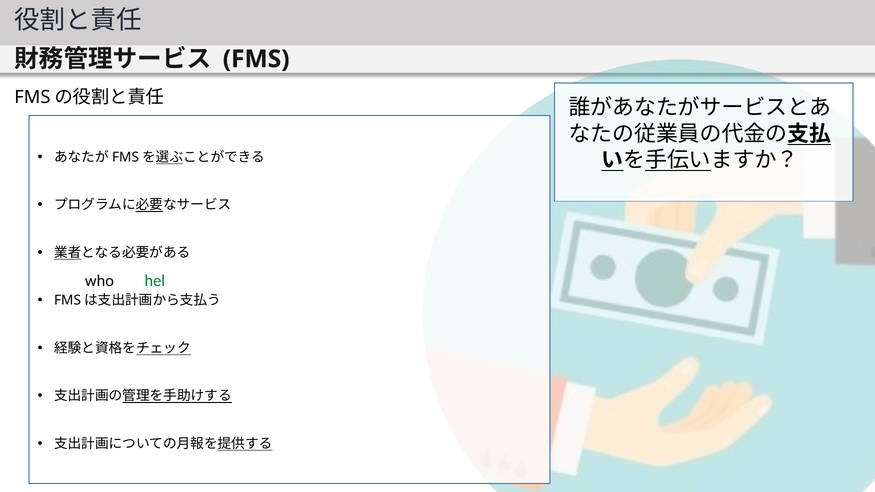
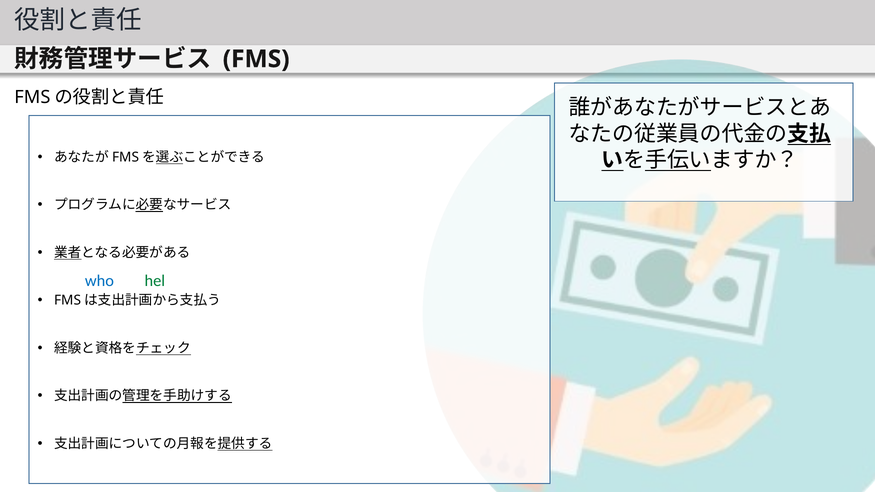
who colour: black -> blue
